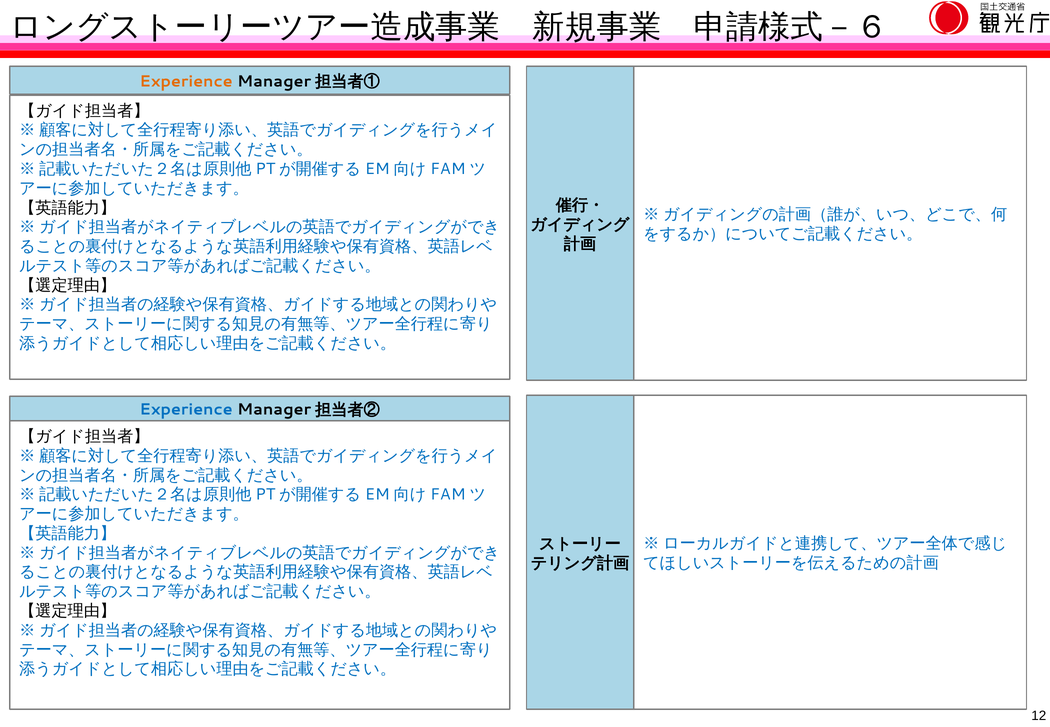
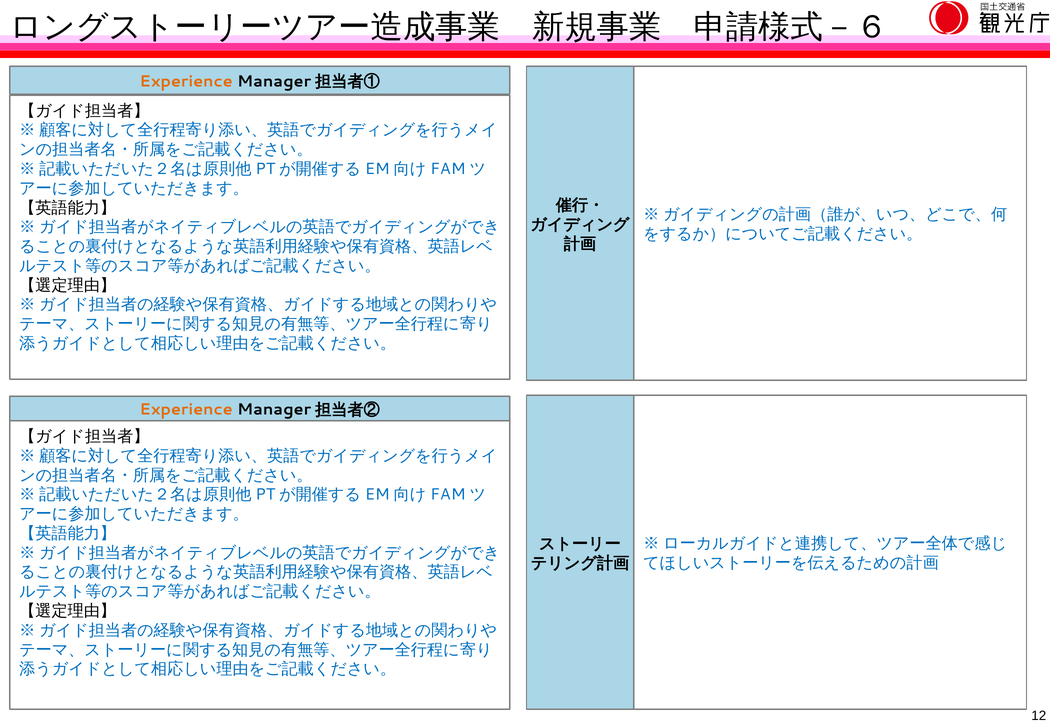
Experience at (186, 410) colour: blue -> orange
